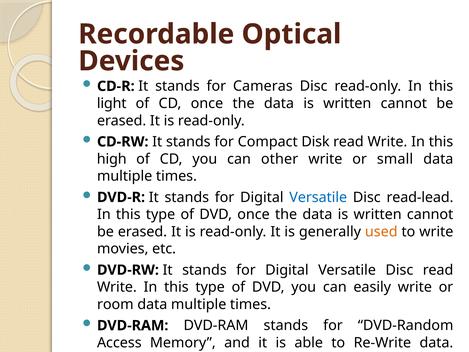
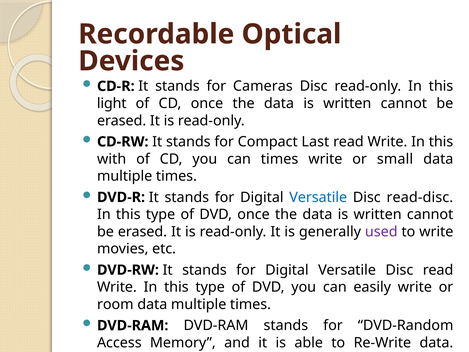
Disk: Disk -> Last
high: high -> with
can other: other -> times
read-lead: read-lead -> read-disc
used colour: orange -> purple
